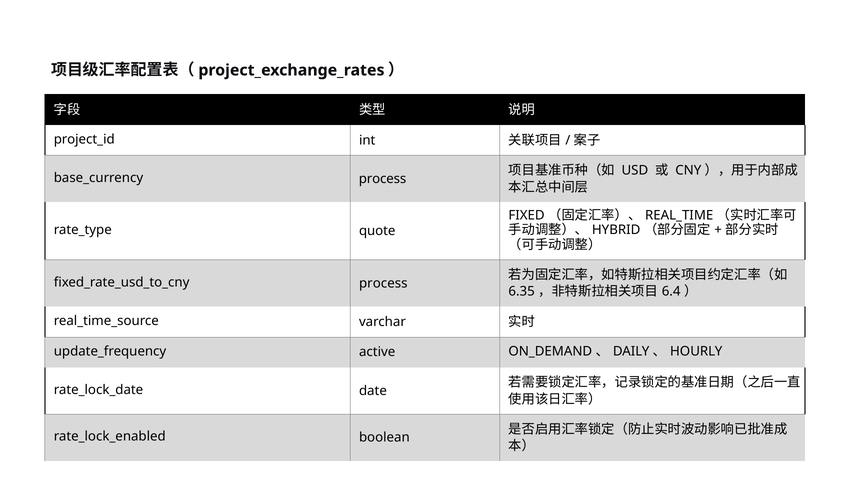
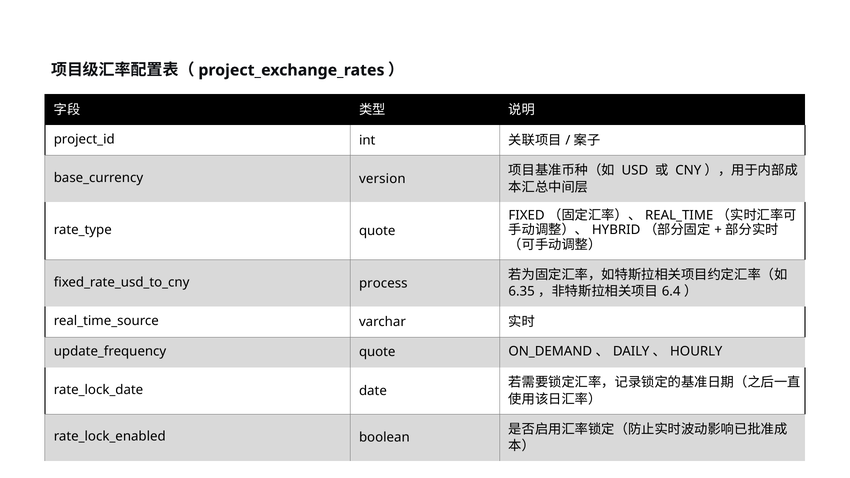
process at (383, 179): process -> version
active at (377, 352): active -> quote
